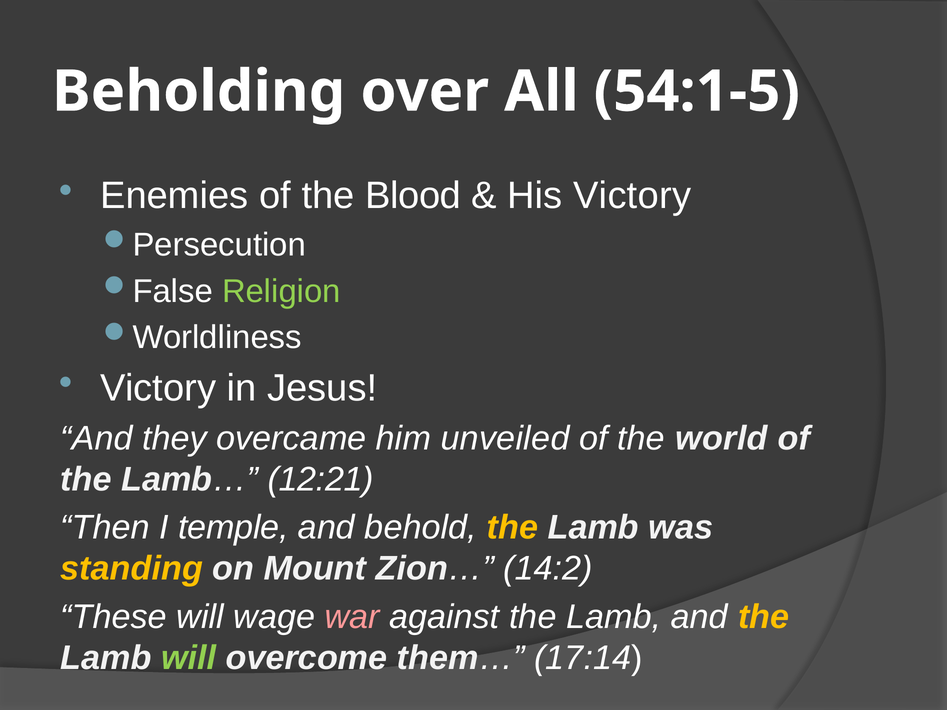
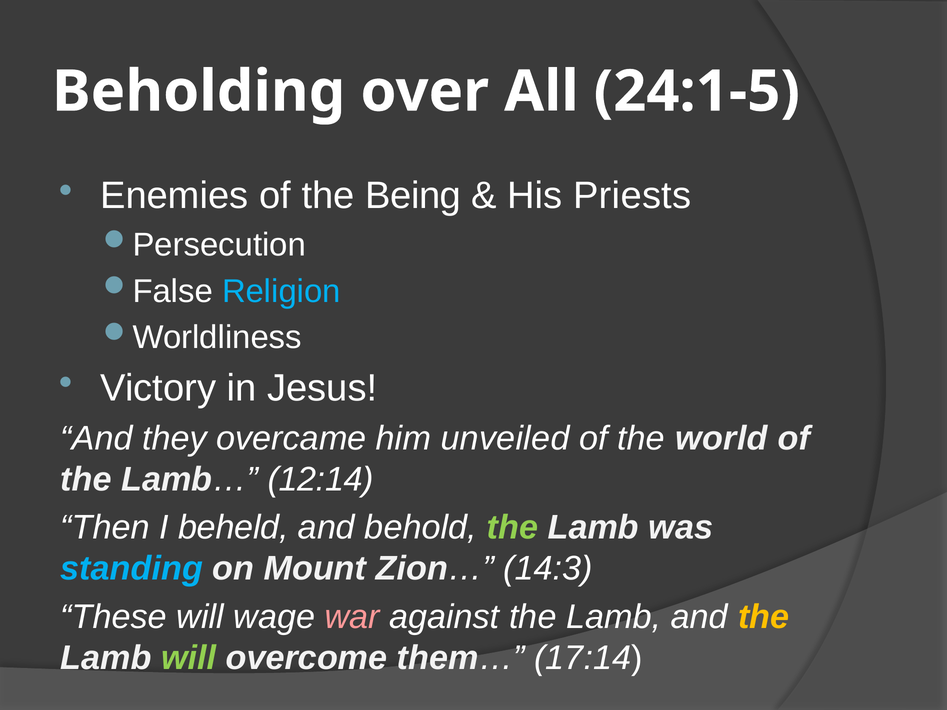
54:1-5: 54:1-5 -> 24:1-5
Blood: Blood -> Being
His Victory: Victory -> Priests
Religion colour: light green -> light blue
12:21: 12:21 -> 12:14
temple: temple -> beheld
the at (513, 528) colour: yellow -> light green
standing colour: yellow -> light blue
14:2: 14:2 -> 14:3
